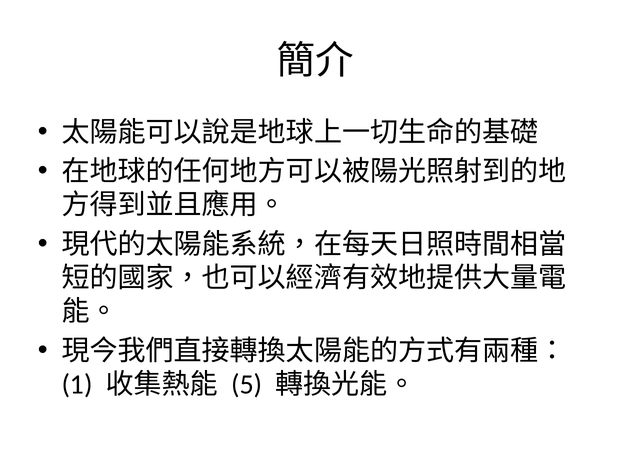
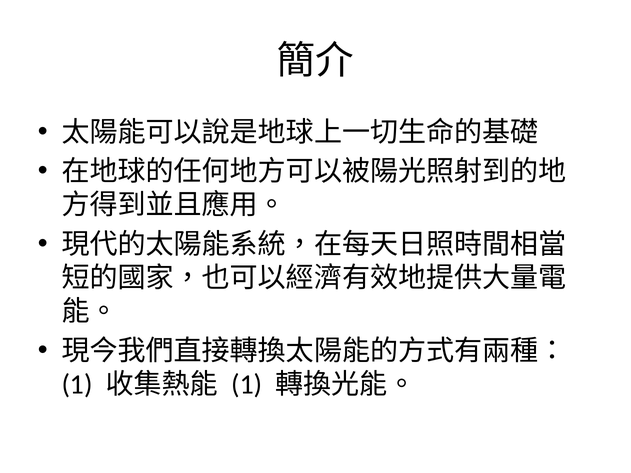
5 at (247, 385): 5 -> 1
